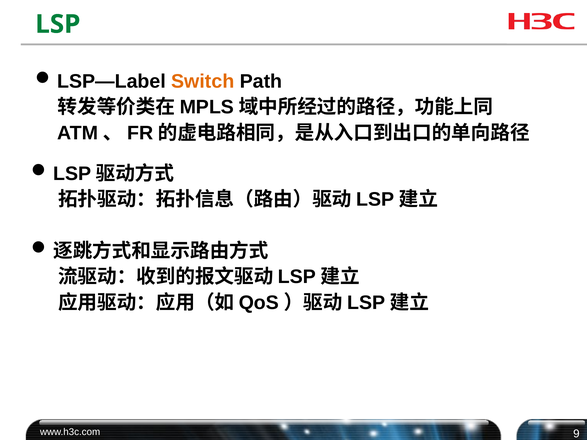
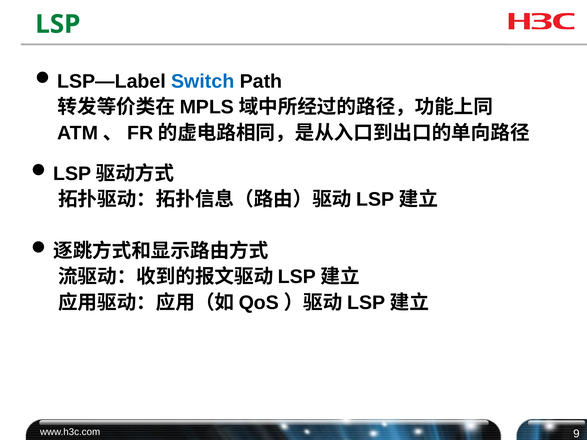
Switch colour: orange -> blue
